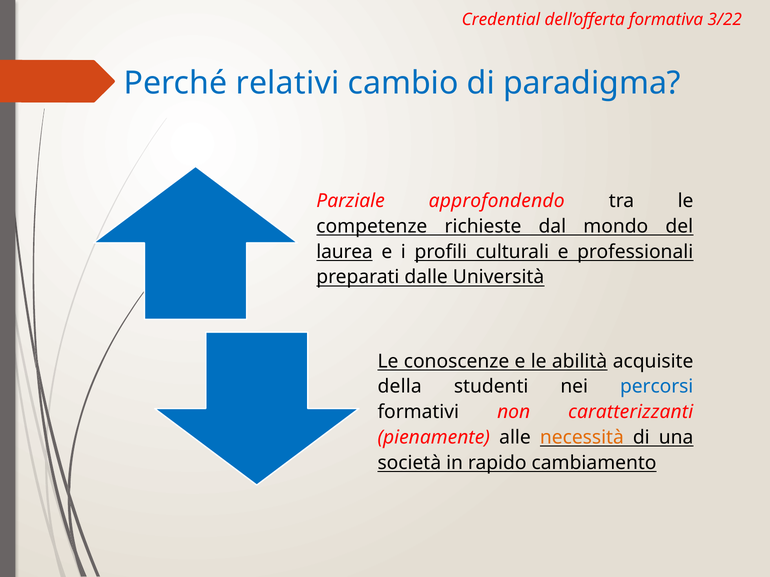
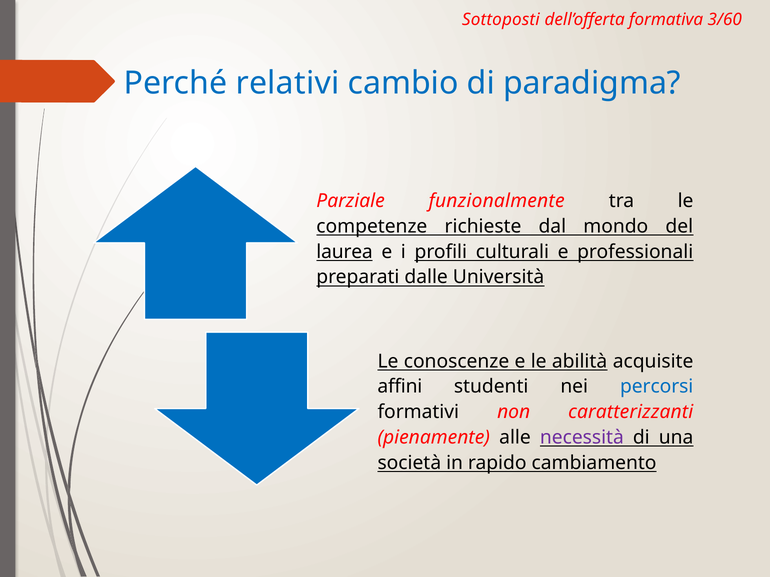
Credential: Credential -> Sottoposti
3/22: 3/22 -> 3/60
approfondendo: approfondendo -> funzionalmente
della: della -> affini
necessità colour: orange -> purple
